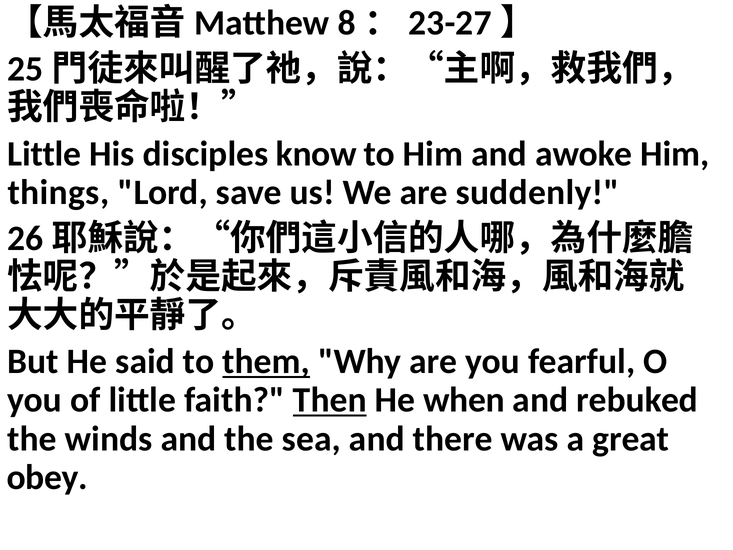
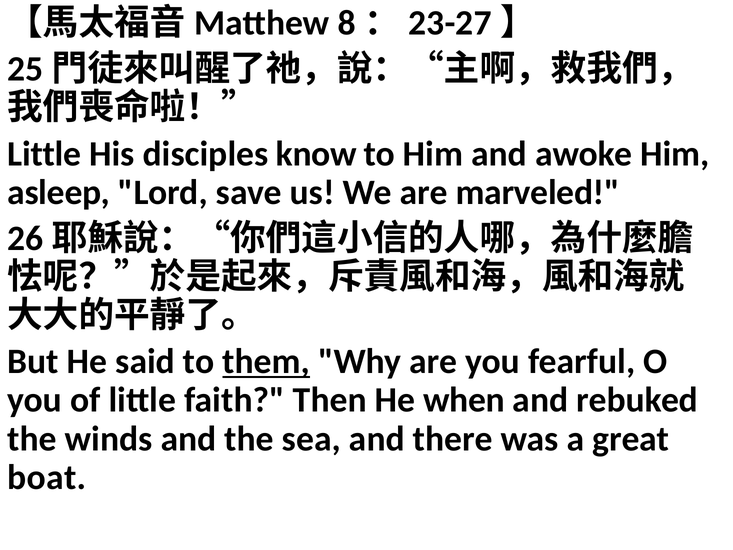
things: things -> asleep
suddenly: suddenly -> marveled
Then underline: present -> none
obey: obey -> boat
